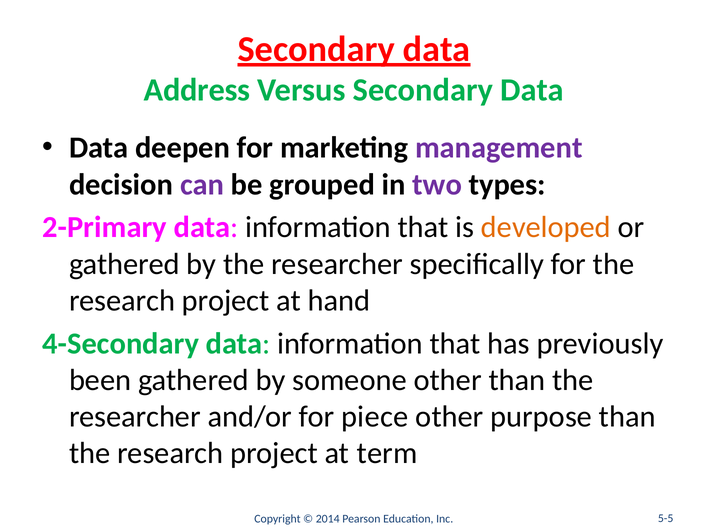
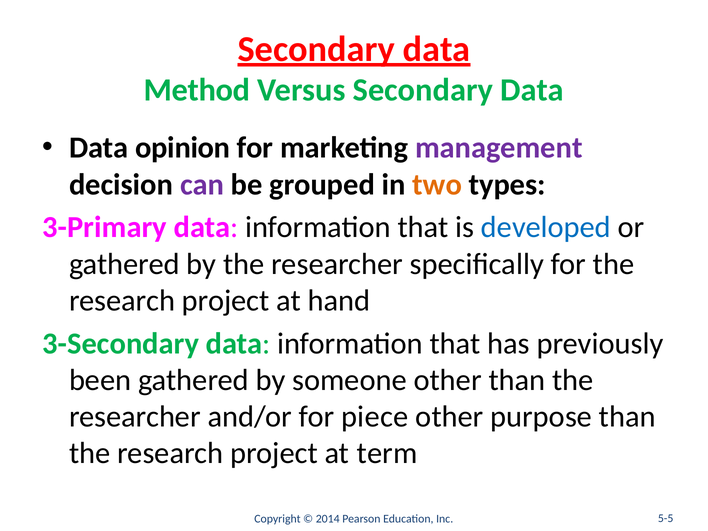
Address: Address -> Method
deepen: deepen -> opinion
two colour: purple -> orange
2-Primary: 2-Primary -> 3-Primary
developed colour: orange -> blue
4-Secondary: 4-Secondary -> 3-Secondary
